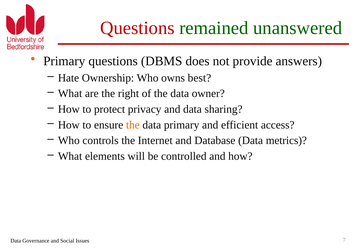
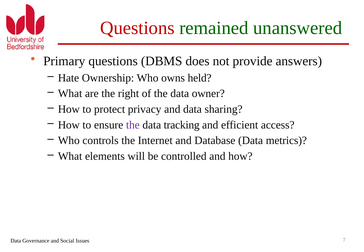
best: best -> held
the at (133, 125) colour: orange -> purple
data primary: primary -> tracking
